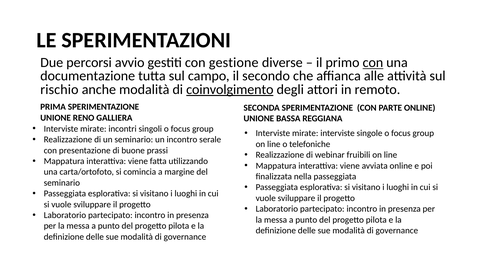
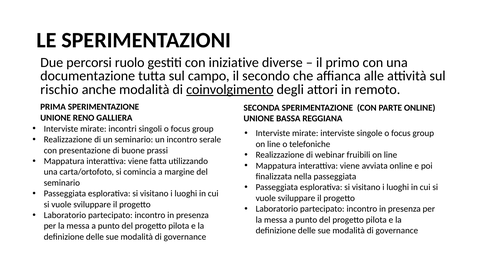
avvio: avvio -> ruolo
gestione: gestione -> iniziative
con at (373, 63) underline: present -> none
